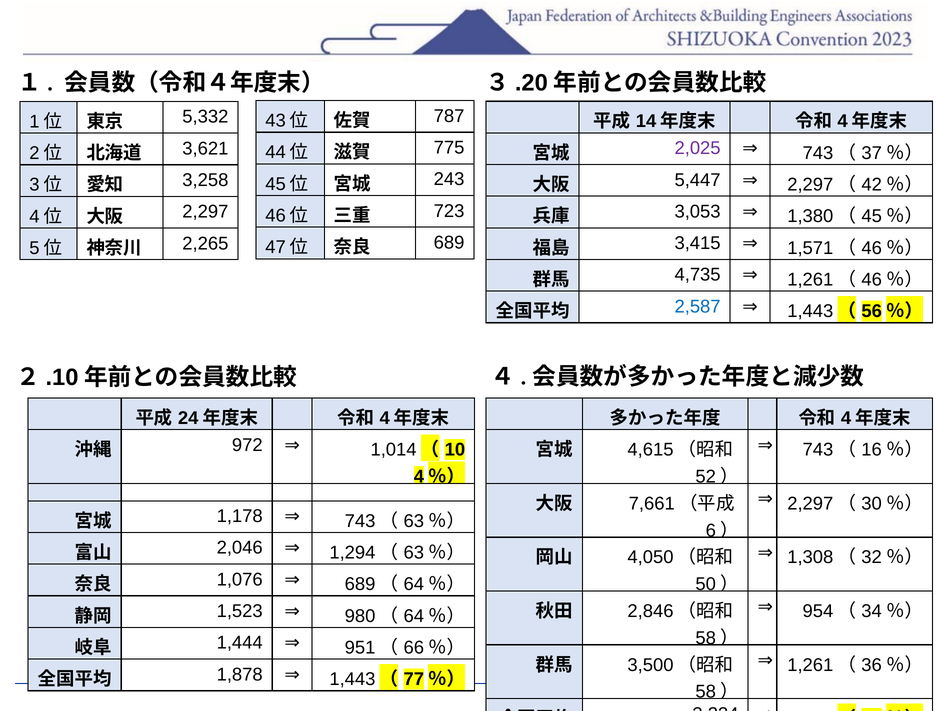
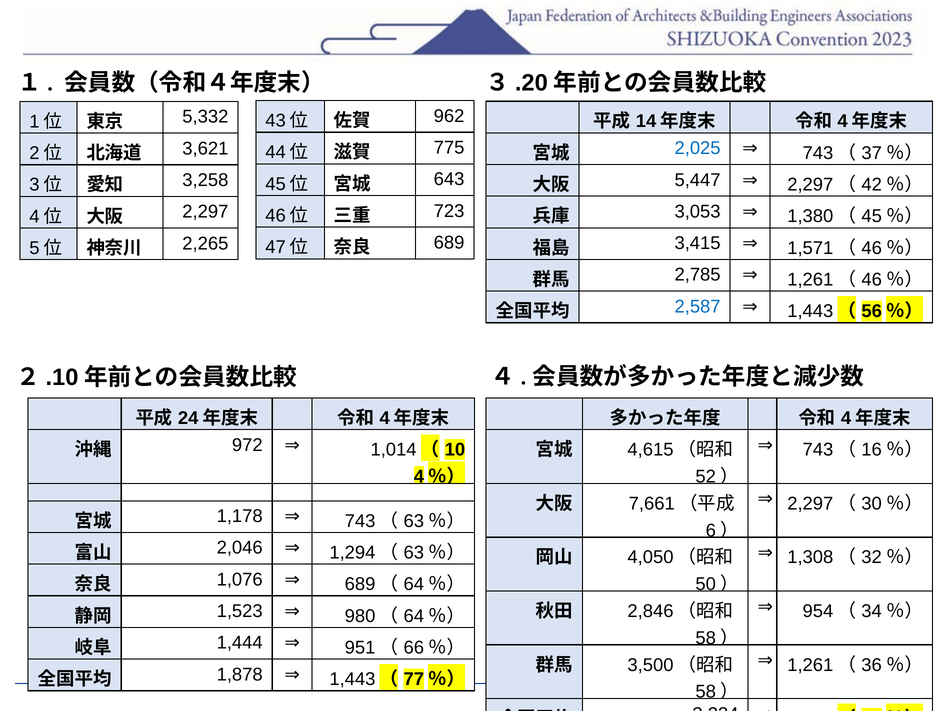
787: 787 -> 962
2,025 colour: purple -> blue
243: 243 -> 643
4,735: 4,735 -> 2,785
